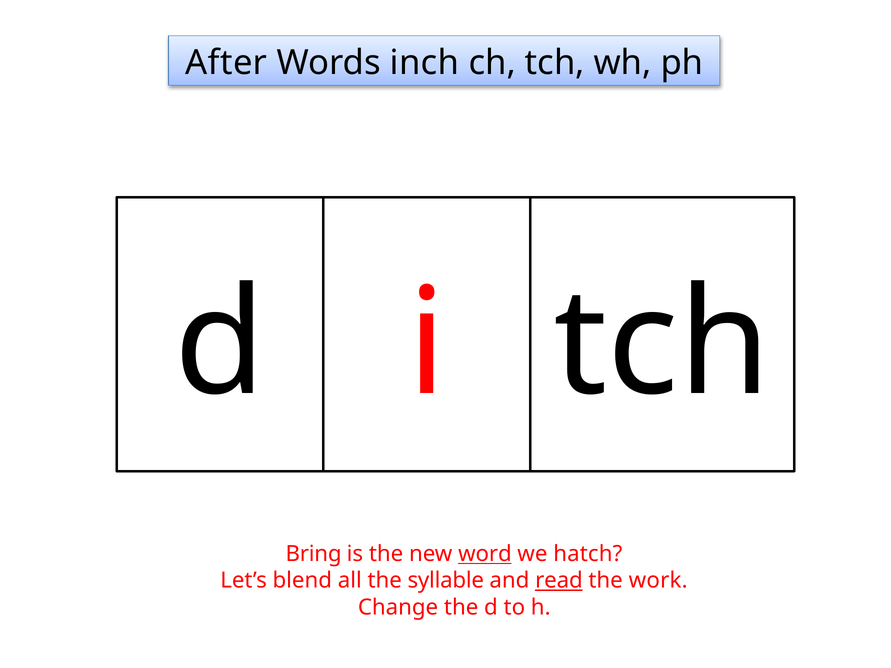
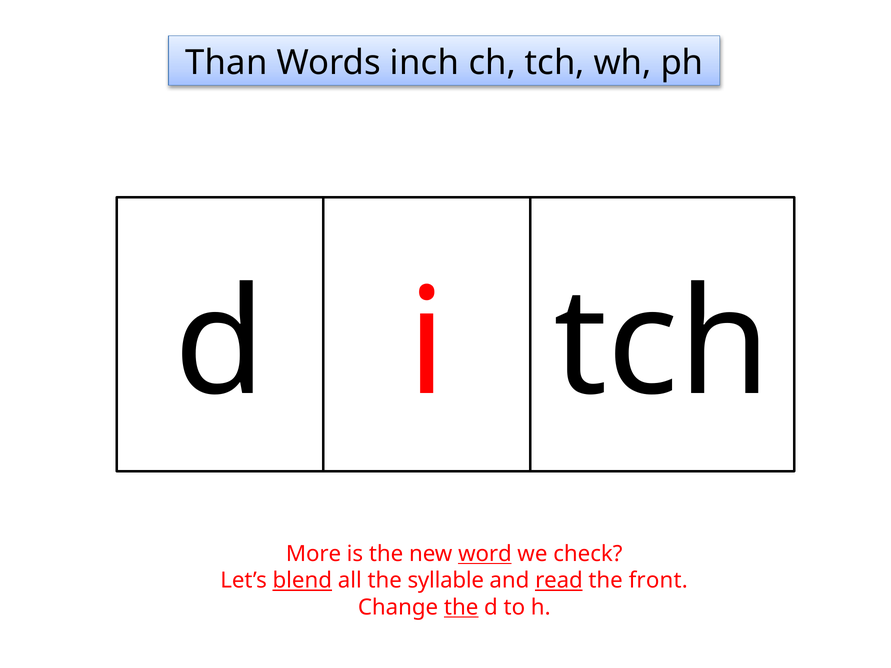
After: After -> Than
Bring: Bring -> More
hatch: hatch -> check
blend underline: none -> present
work: work -> front
the at (461, 608) underline: none -> present
